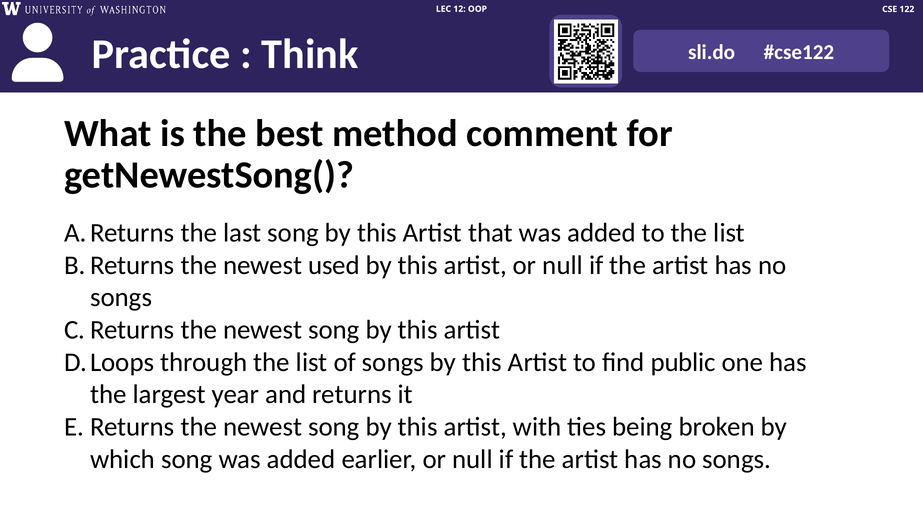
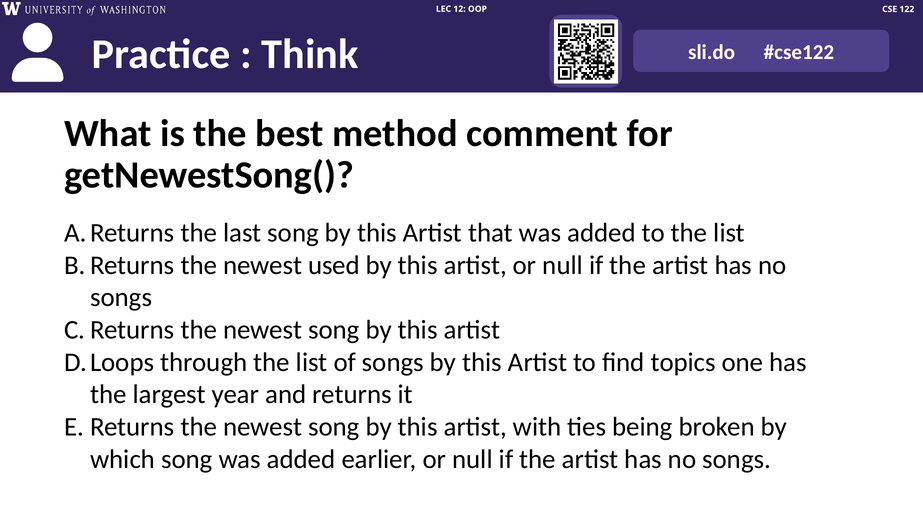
public: public -> topics
